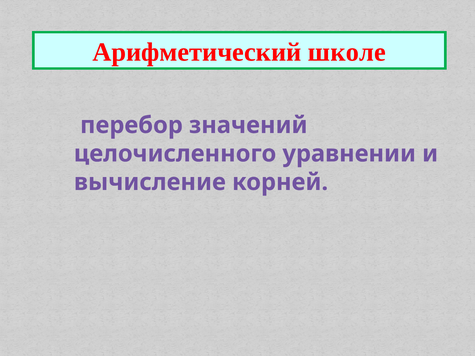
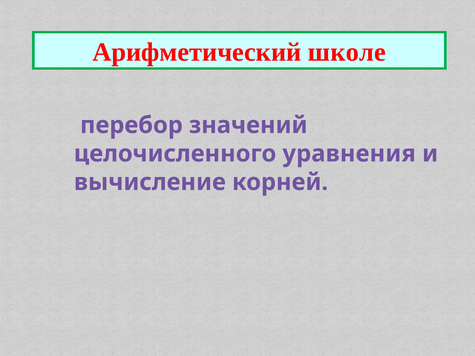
уравнении: уравнении -> уравнения
